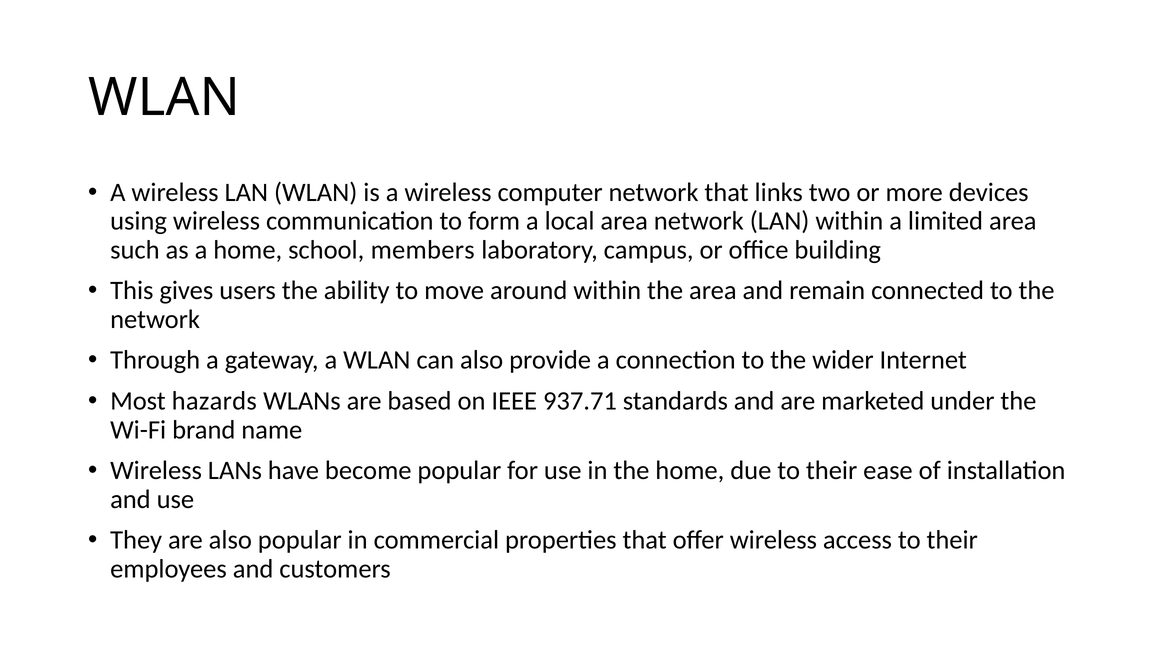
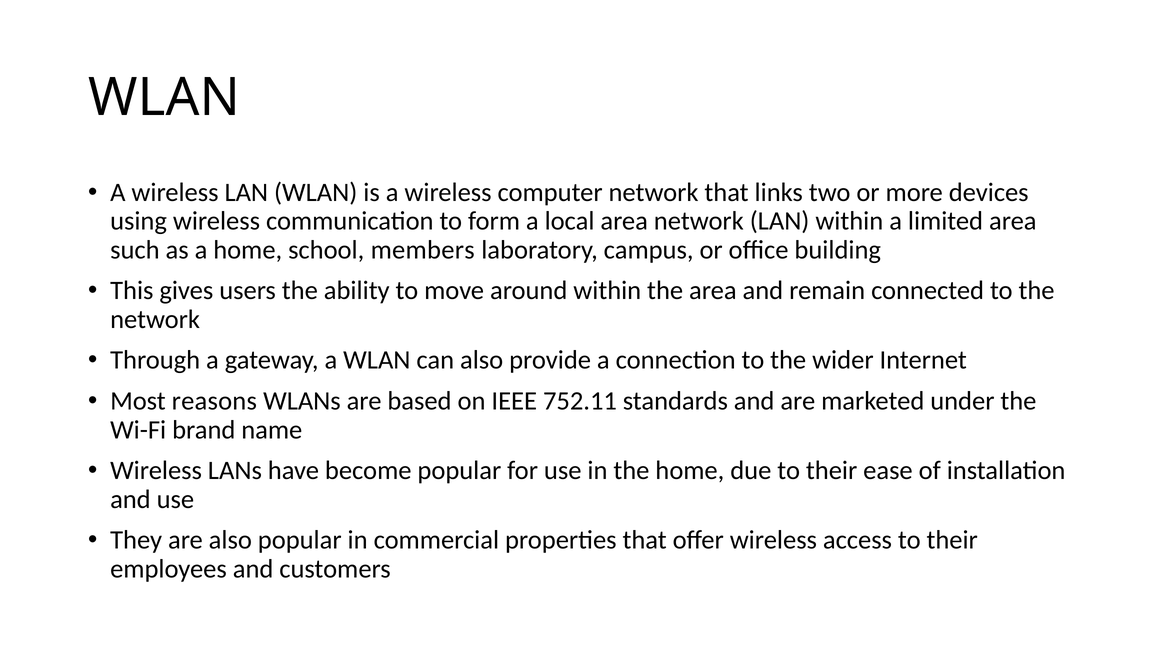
hazards: hazards -> reasons
937.71: 937.71 -> 752.11
